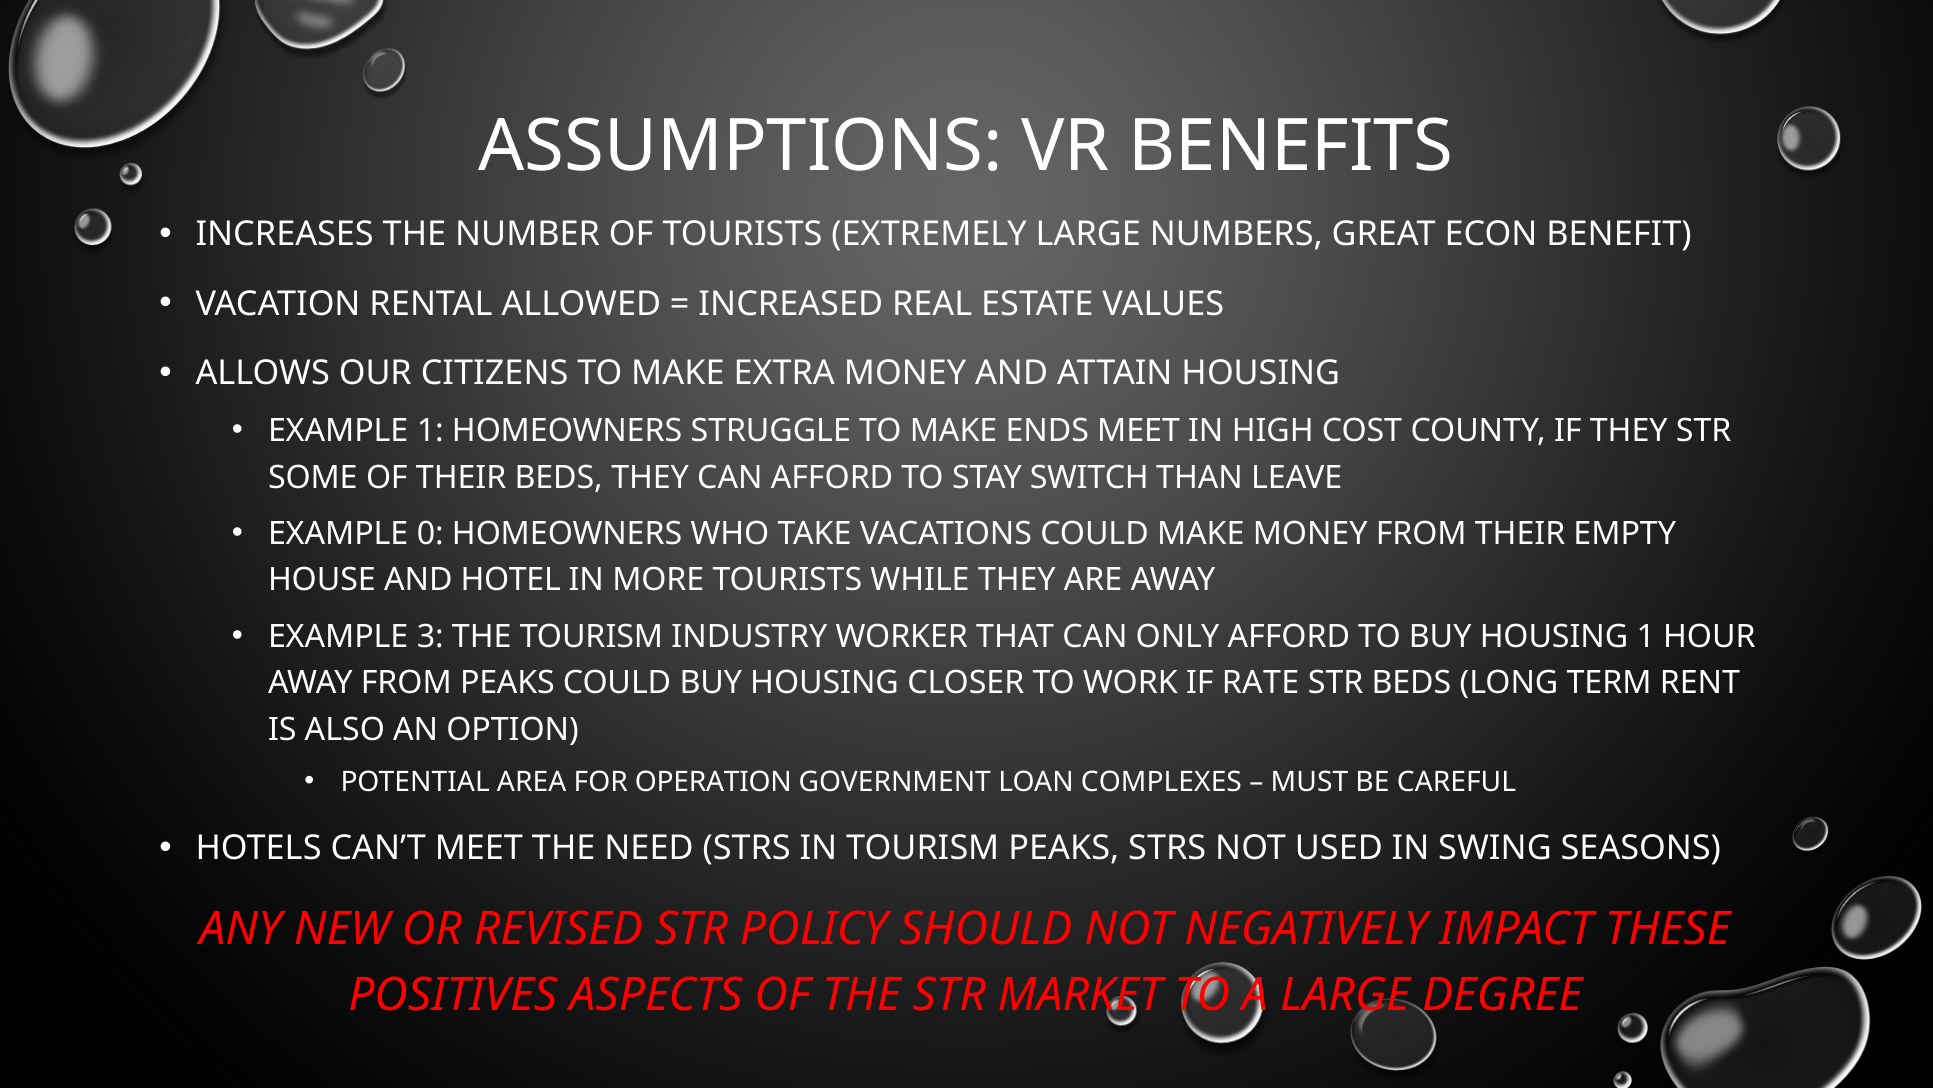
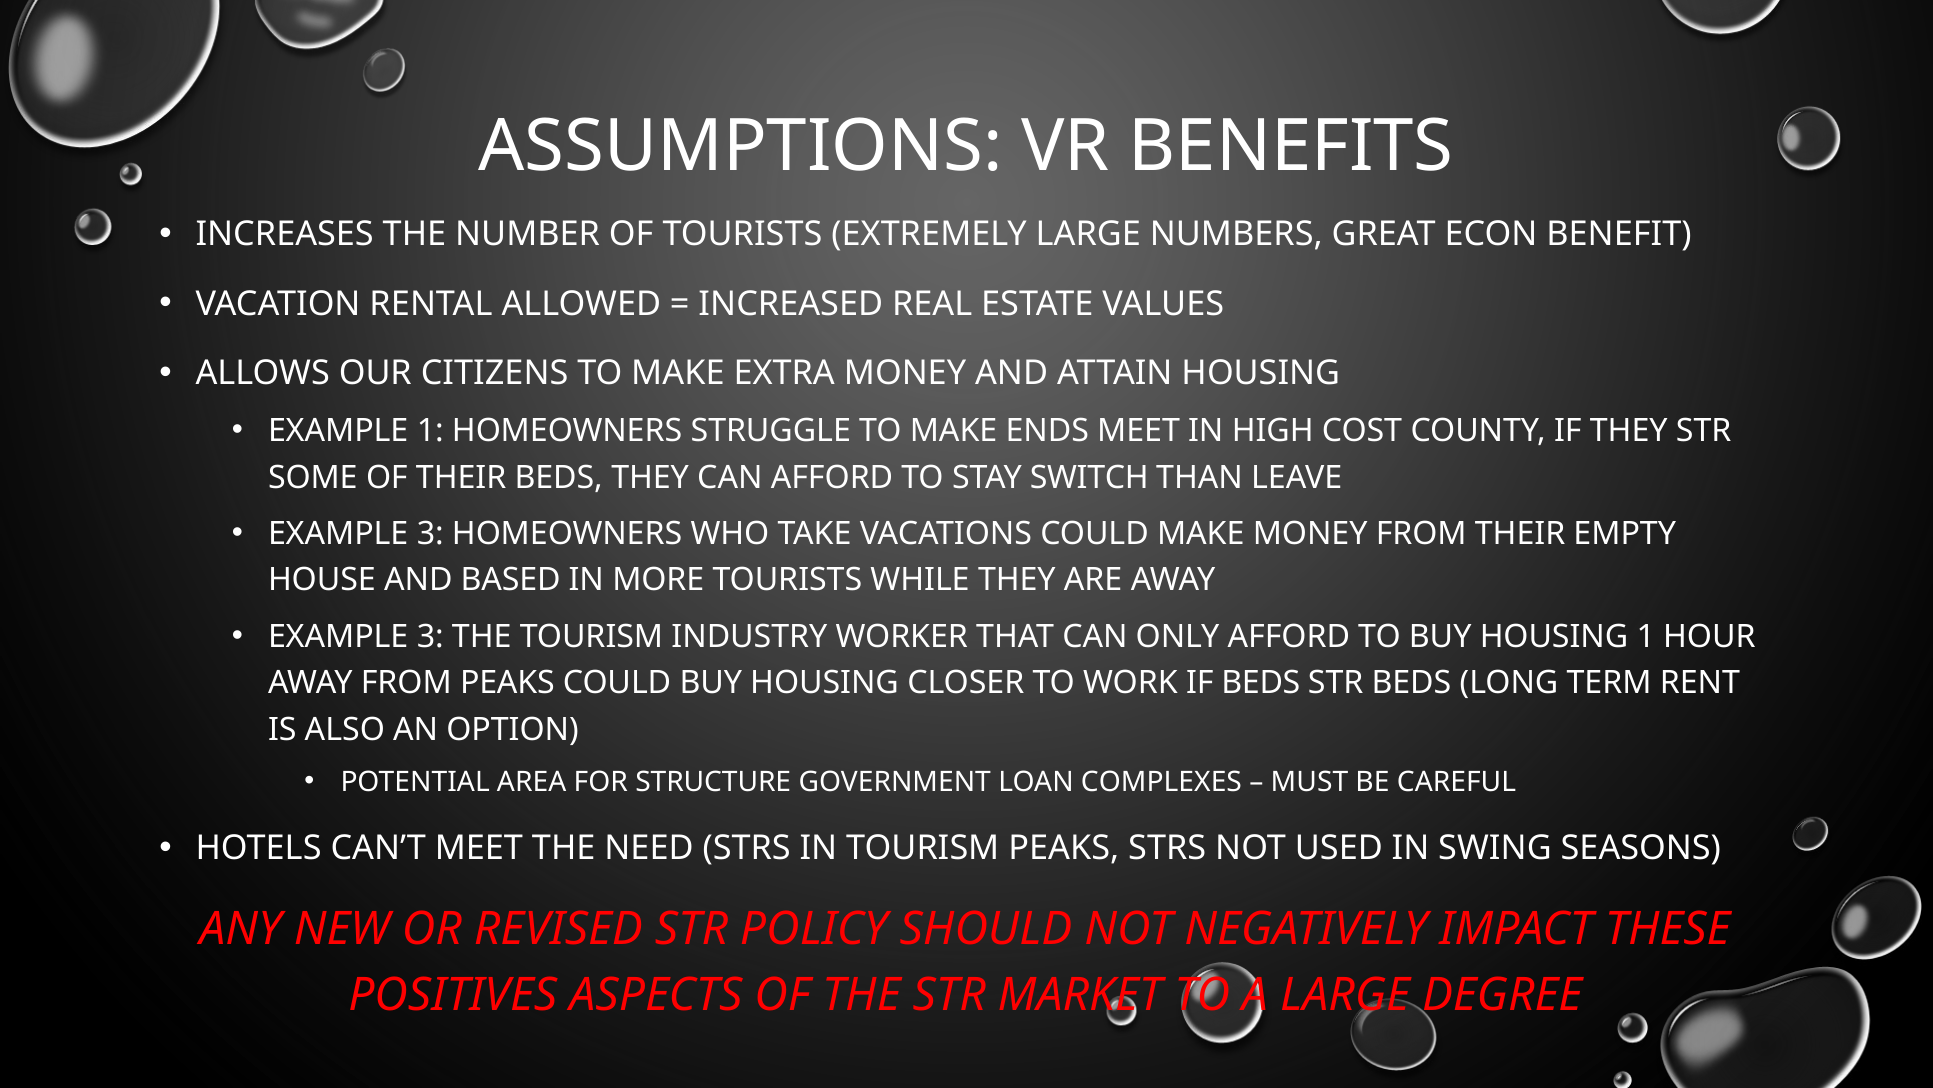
0 at (430, 534): 0 -> 3
HOTEL: HOTEL -> BASED
IF RATE: RATE -> BEDS
OPERATION: OPERATION -> STRUCTURE
